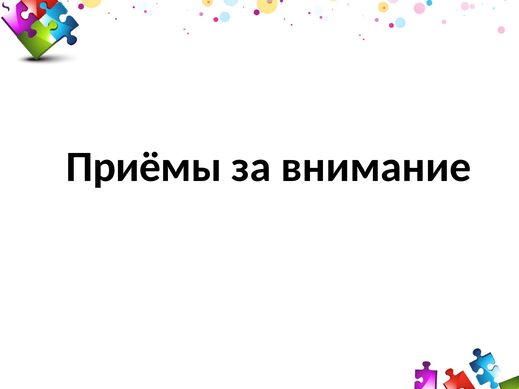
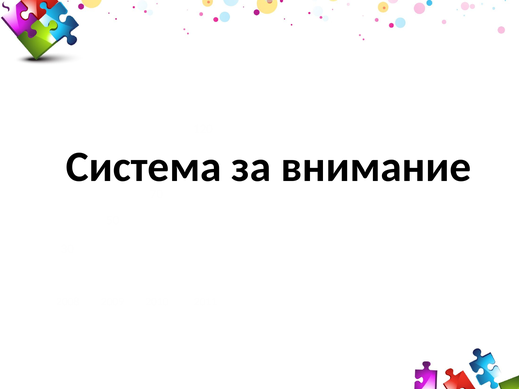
Приёмы: Приёмы -> Система
